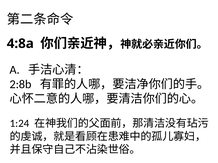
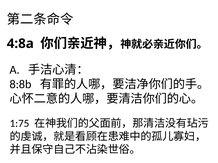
2:8b: 2:8b -> 8:8b
1:24: 1:24 -> 1:75
